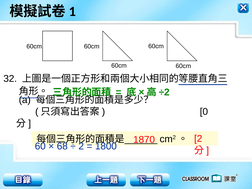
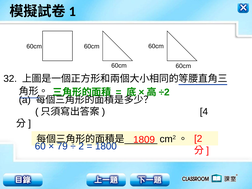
0: 0 -> 4
1870: 1870 -> 1809
68: 68 -> 79
